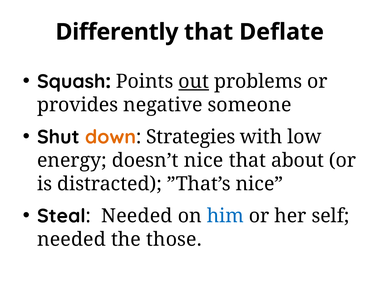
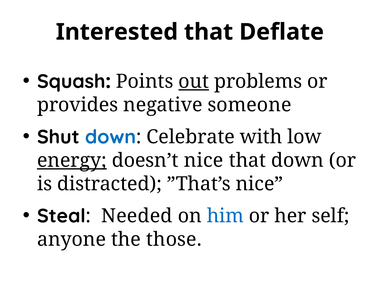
Differently: Differently -> Interested
down at (110, 137) colour: orange -> blue
Strategies: Strategies -> Celebrate
energy underline: none -> present
that about: about -> down
needed at (71, 239): needed -> anyone
